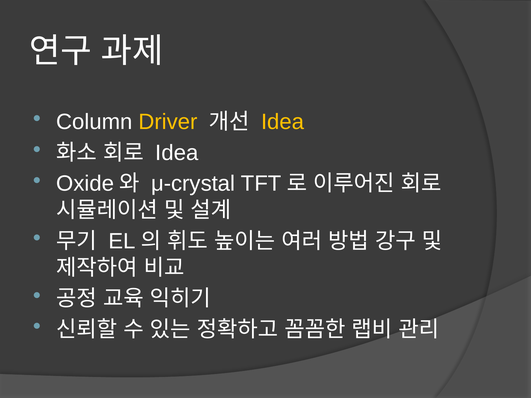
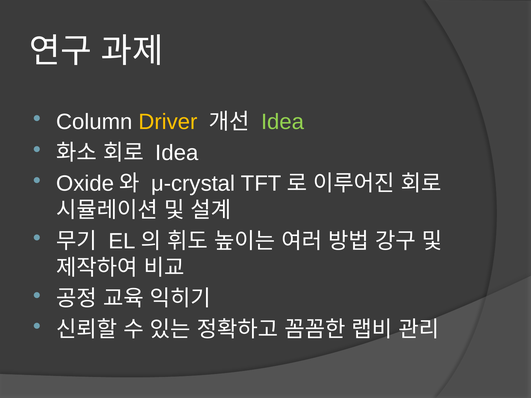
Idea at (283, 122) colour: yellow -> light green
